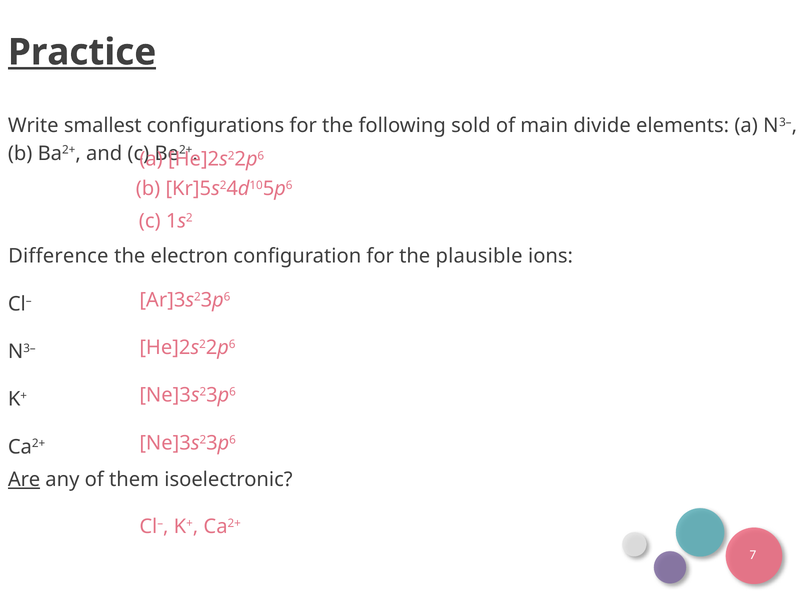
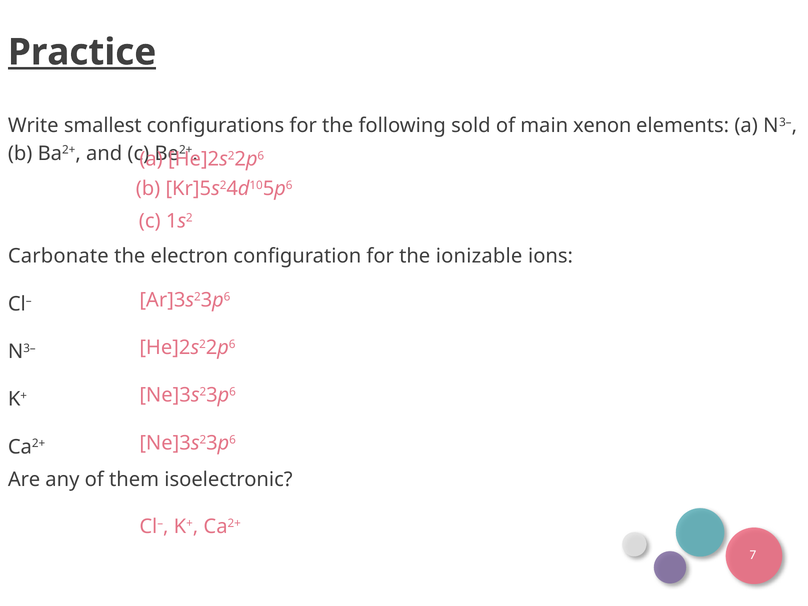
divide: divide -> xenon
Difference: Difference -> Carbonate
plausible: plausible -> ionizable
Are underline: present -> none
